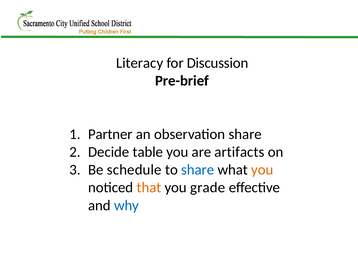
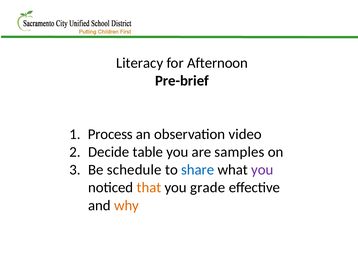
Discussion: Discussion -> Afternoon
Partner: Partner -> Process
observation share: share -> video
artifacts: artifacts -> samples
you at (262, 169) colour: orange -> purple
why colour: blue -> orange
